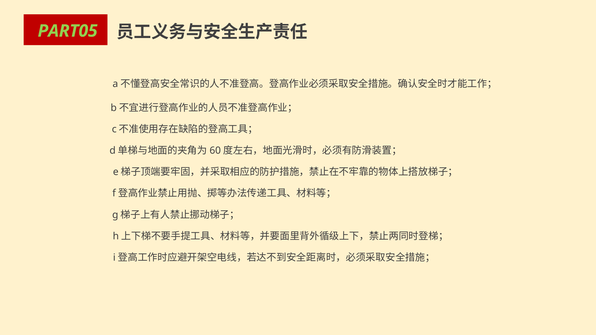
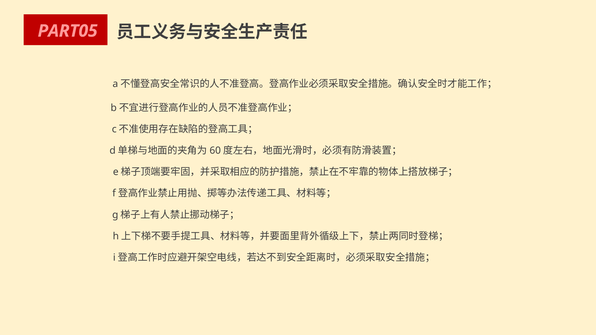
PART05 colour: light green -> pink
